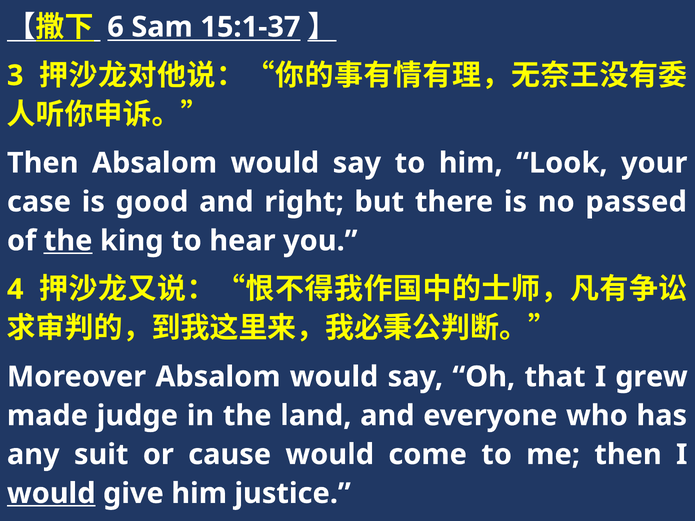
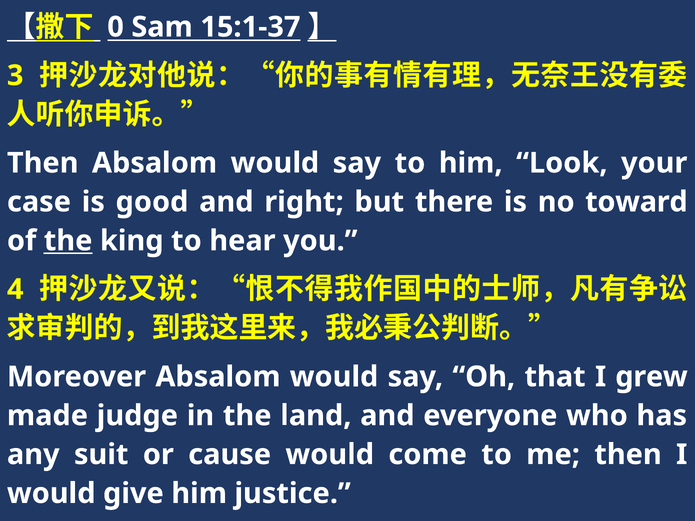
6: 6 -> 0
passed: passed -> toward
would at (51, 494) underline: present -> none
